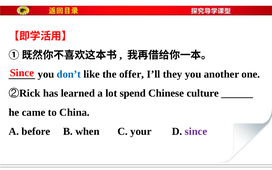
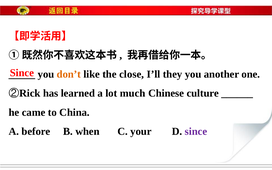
don’t colour: blue -> orange
offer: offer -> close
spend: spend -> much
